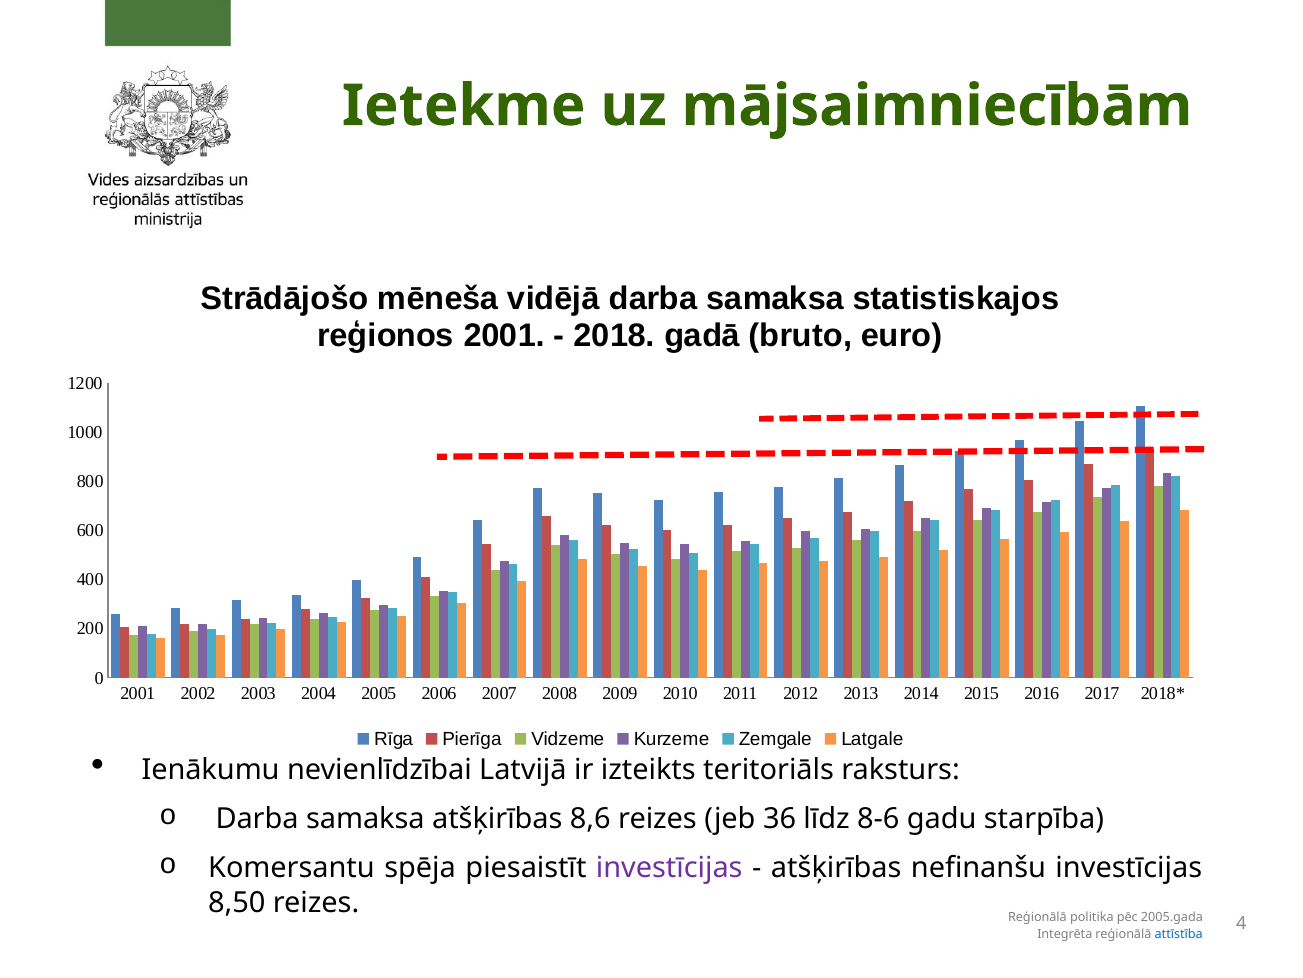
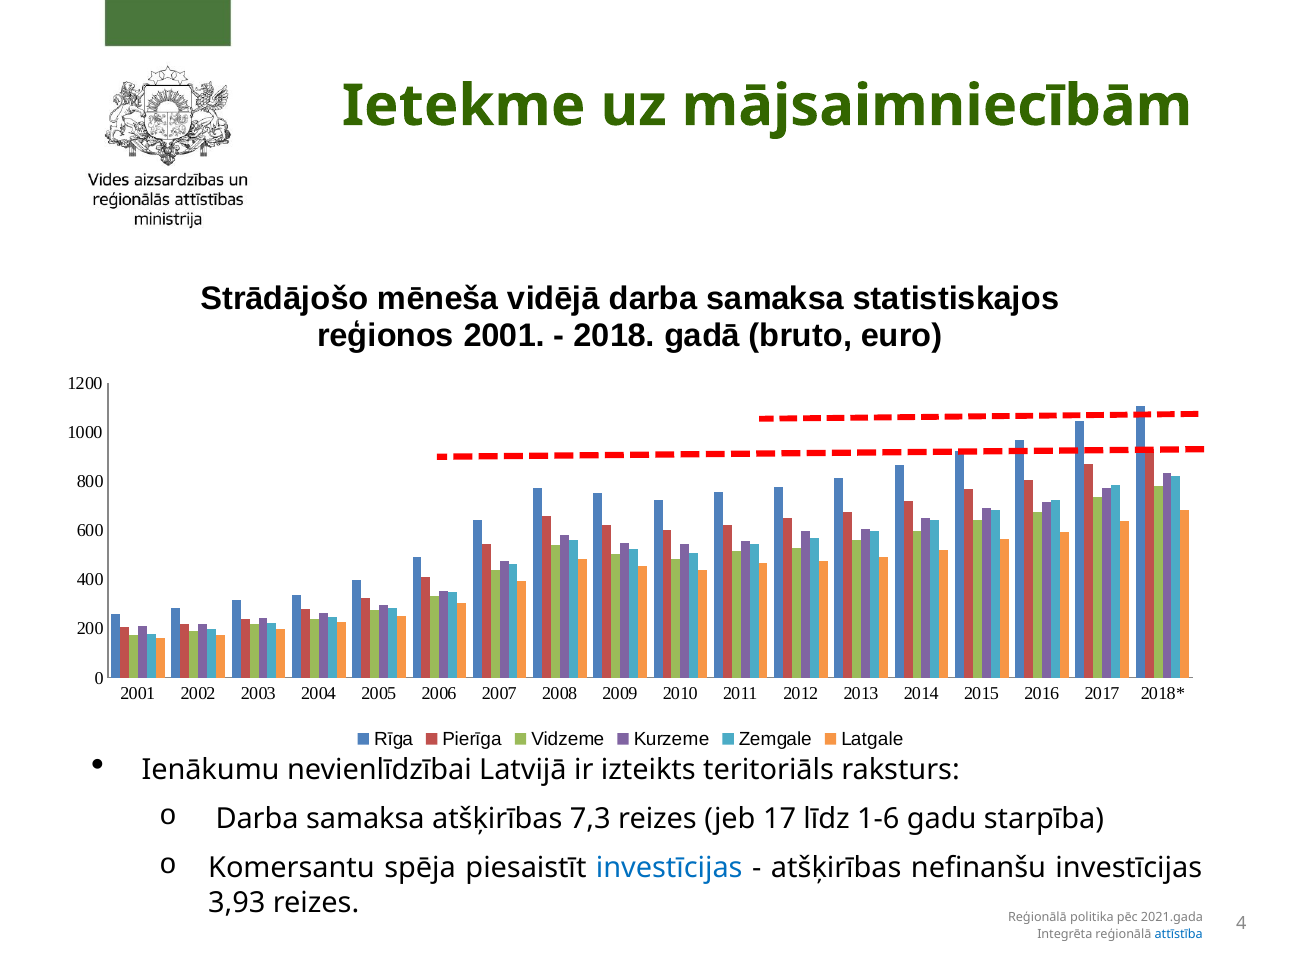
8,6: 8,6 -> 7,3
36: 36 -> 17
8-6: 8-6 -> 1-6
investīcijas at (669, 868) colour: purple -> blue
8,50: 8,50 -> 3,93
2005.gada: 2005.gada -> 2021.gada
